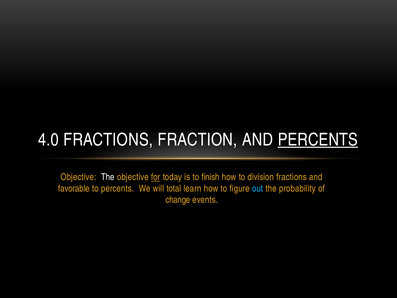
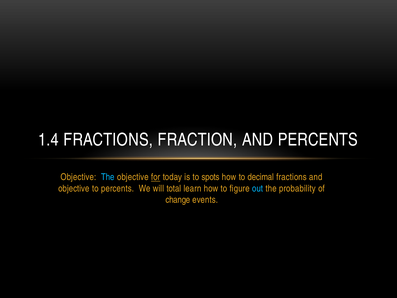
4.0: 4.0 -> 1.4
PERCENTS at (318, 140) underline: present -> none
The at (108, 177) colour: white -> light blue
finish: finish -> spots
division: division -> decimal
favorable at (74, 188): favorable -> objective
